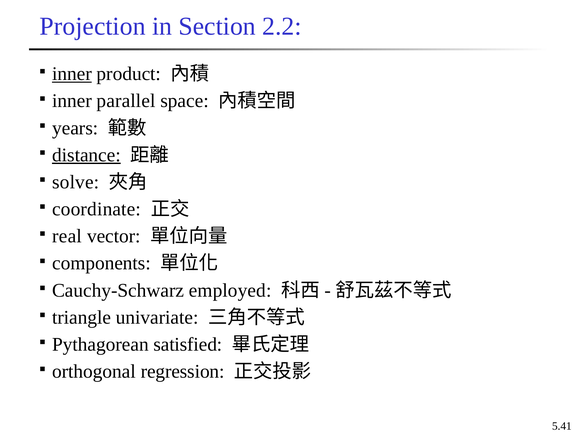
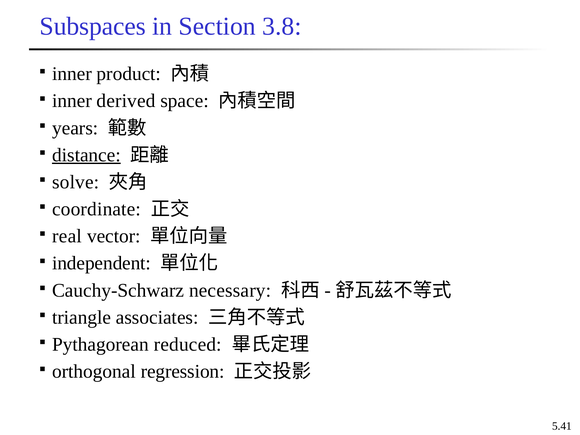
Projection: Projection -> Subspaces
2.2: 2.2 -> 3.8
inner at (72, 74) underline: present -> none
parallel: parallel -> derived
components: components -> independent
employed: employed -> necessary
univariate: univariate -> associates
satisfied: satisfied -> reduced
